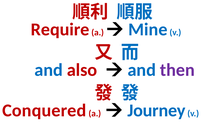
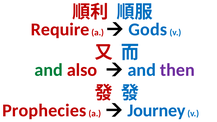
Mine: Mine -> Gods
and at (49, 70) colour: blue -> green
Conquered: Conquered -> Prophecies
